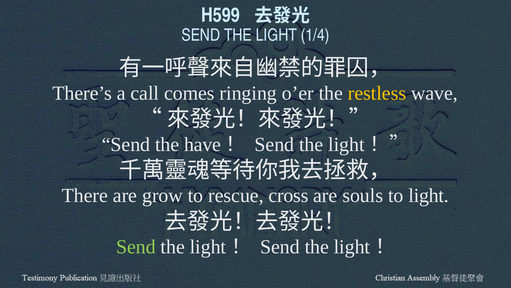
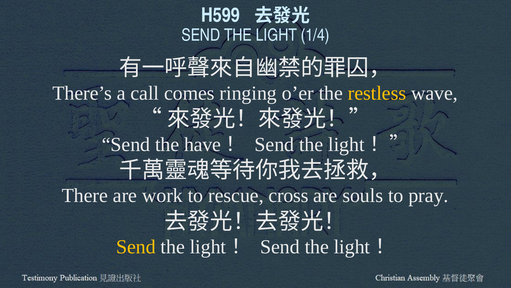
grow: grow -> work
to light: light -> pray
Send at (136, 246) colour: light green -> yellow
